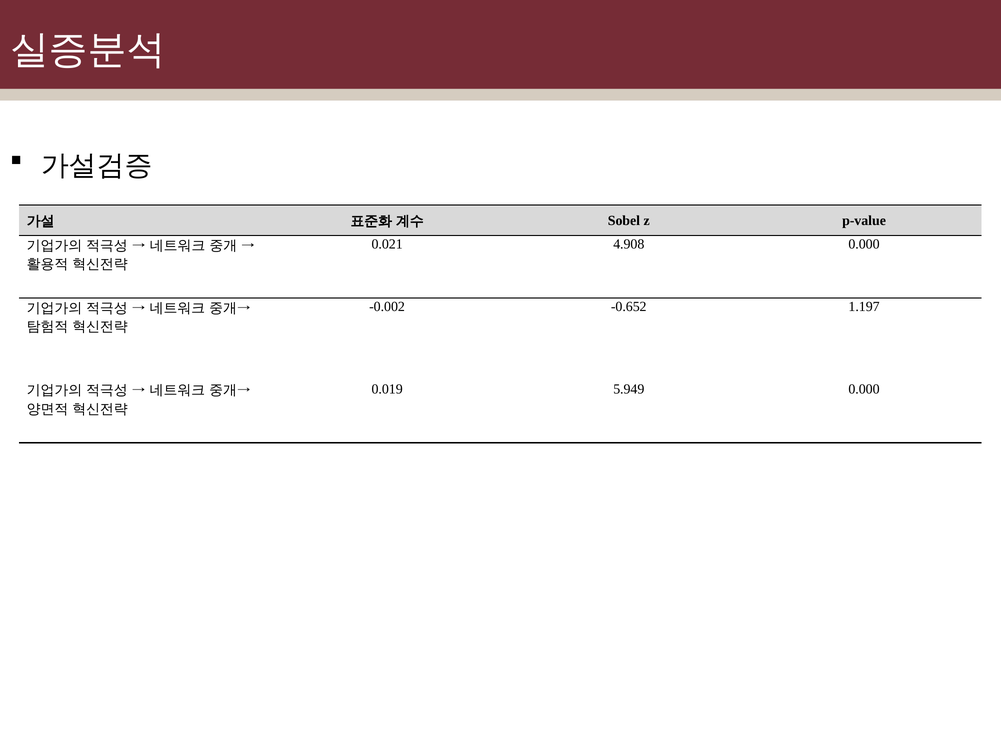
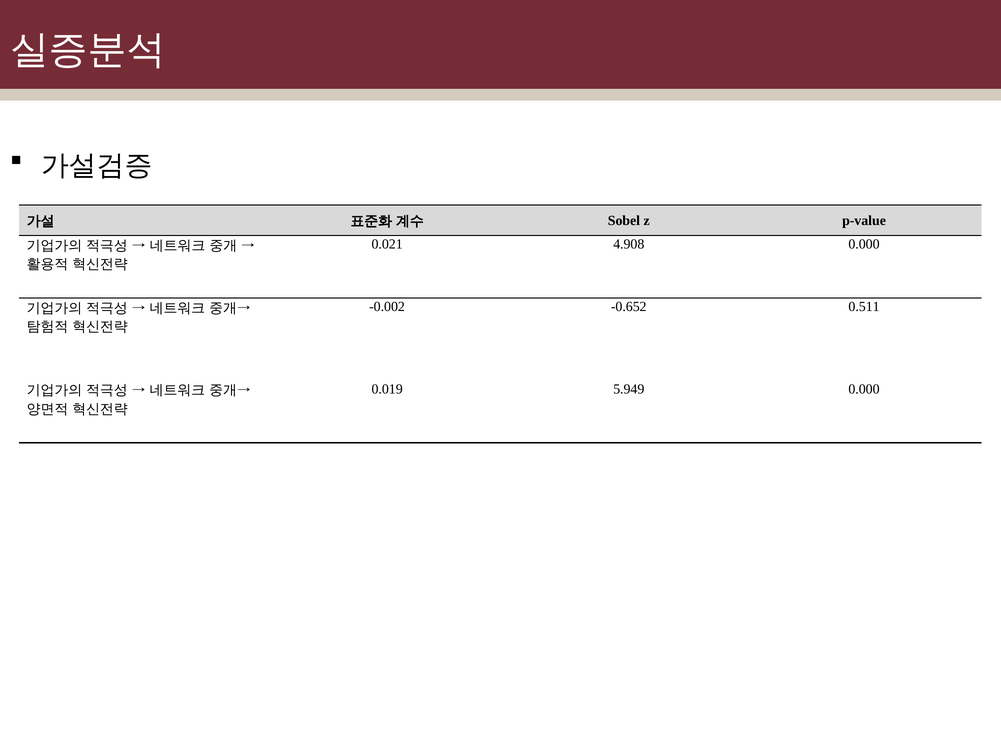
1.197: 1.197 -> 0.511
